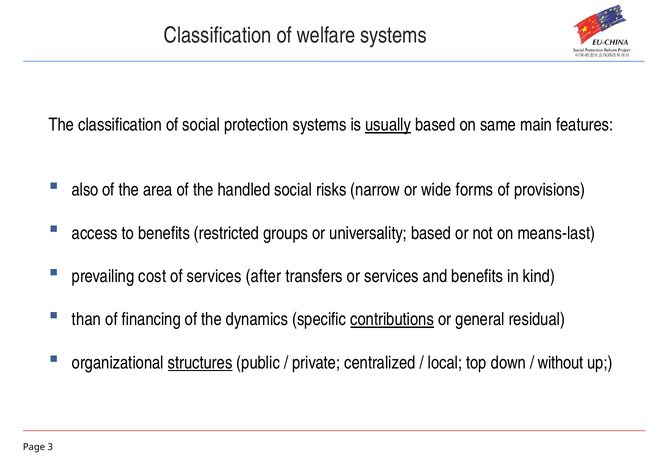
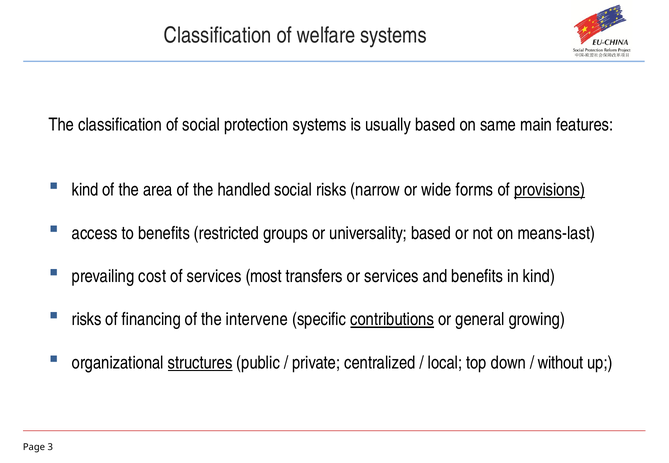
usually underline: present -> none
also at (85, 190): also -> kind
provisions underline: none -> present
after: after -> most
than at (87, 320): than -> risks
dynamics: dynamics -> intervene
residual: residual -> growing
